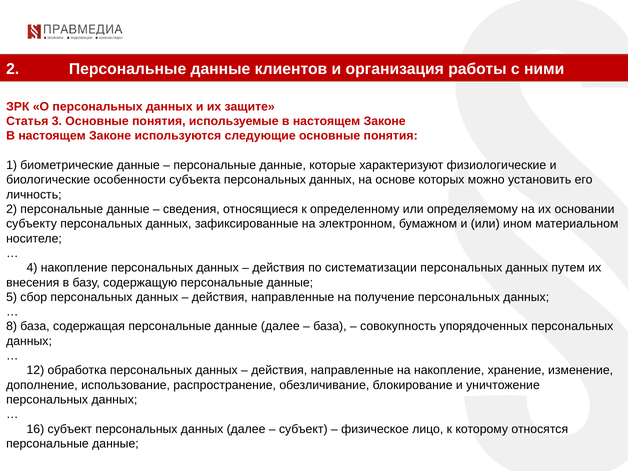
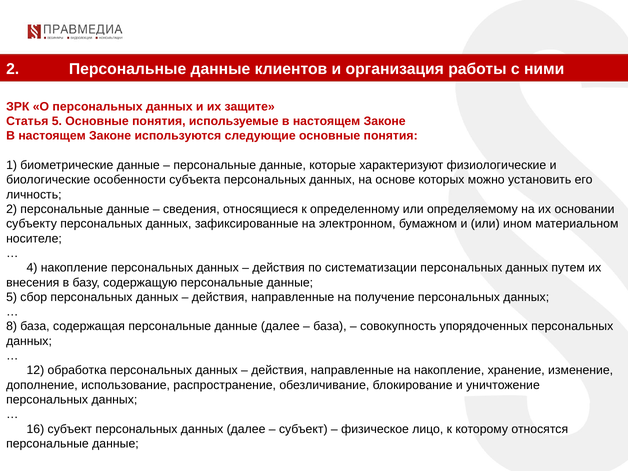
Статья 3: 3 -> 5
